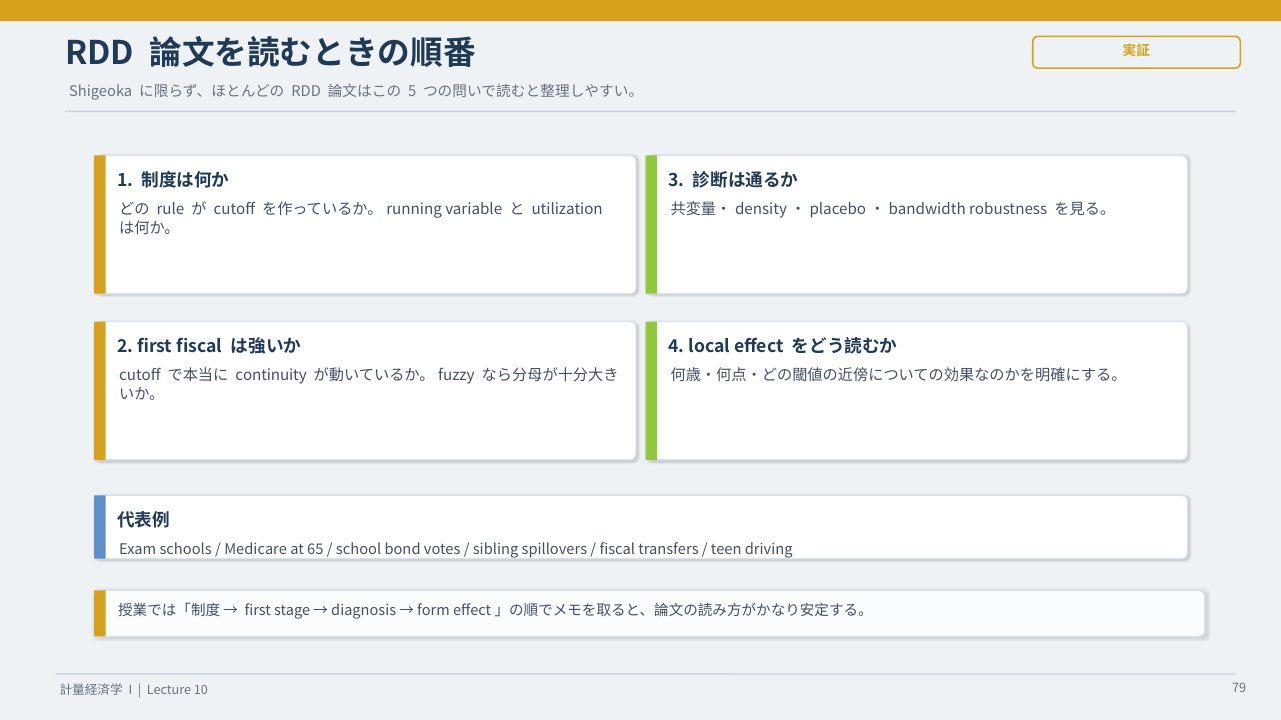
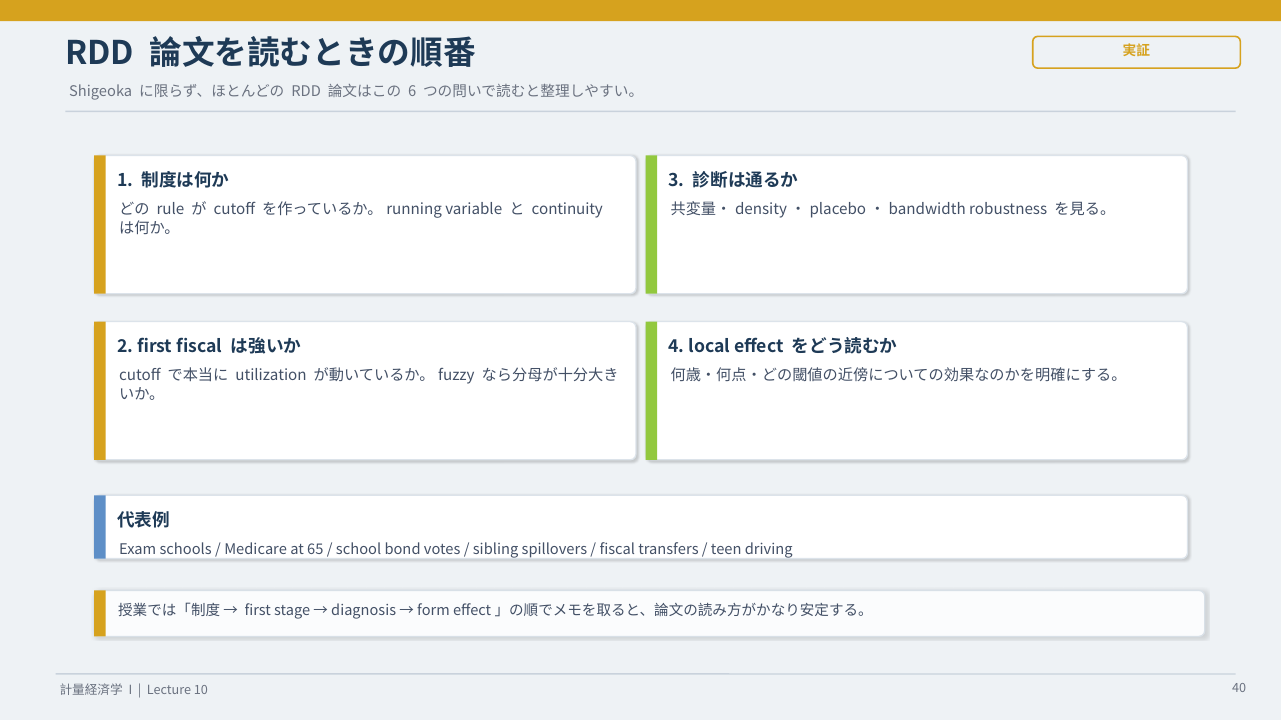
5: 5 -> 6
utilization: utilization -> continuity
continuity: continuity -> utilization
79: 79 -> 40
